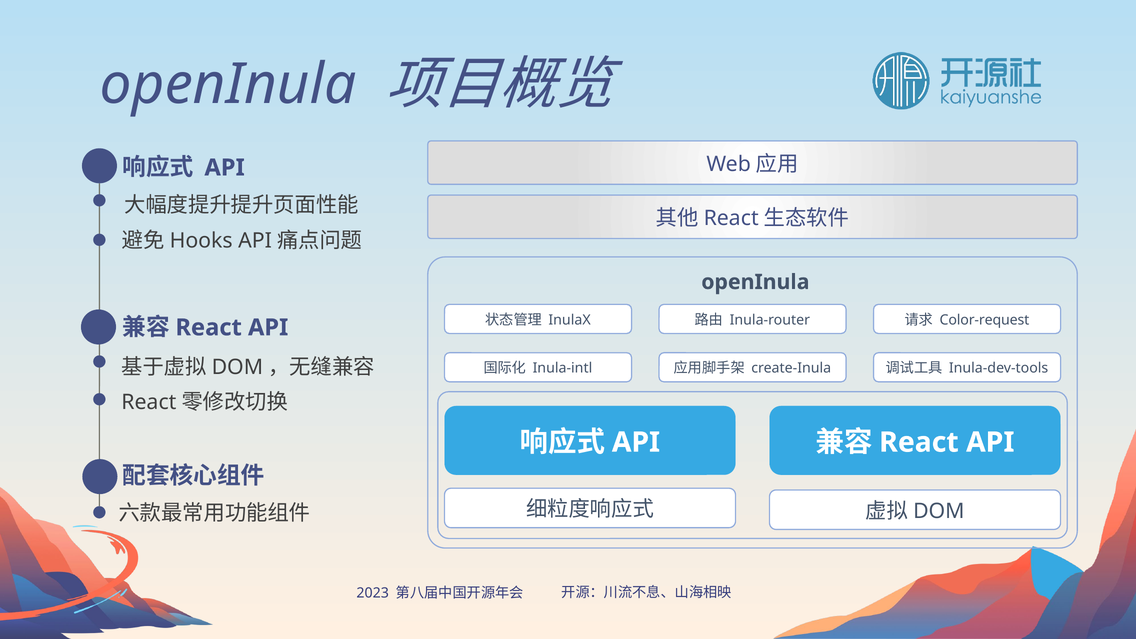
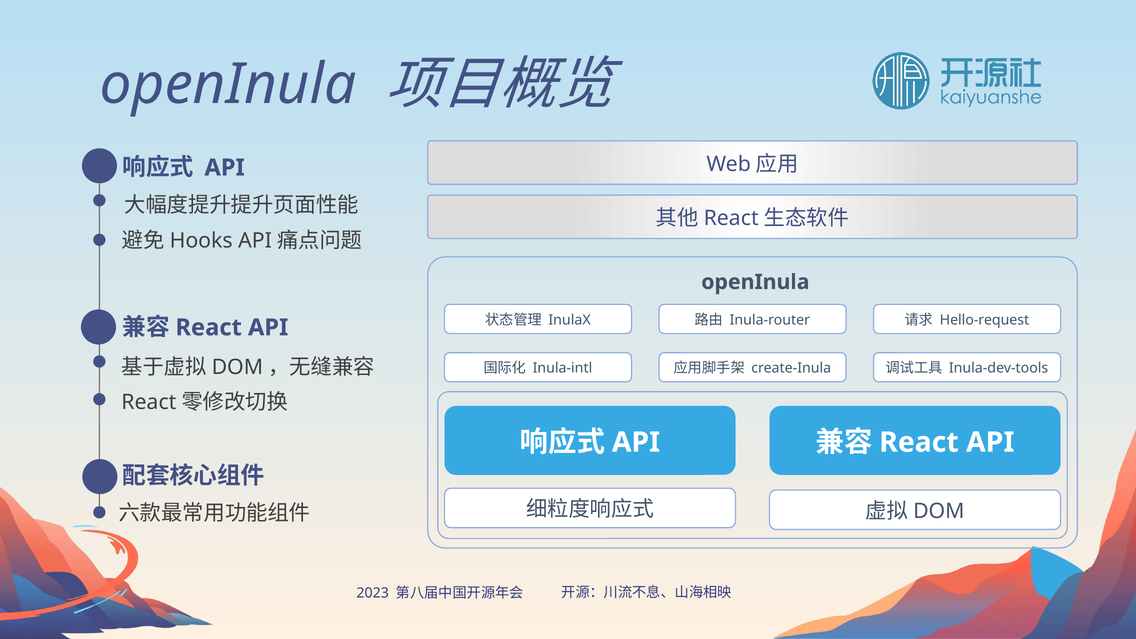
Color-request: Color-request -> Hello-request
